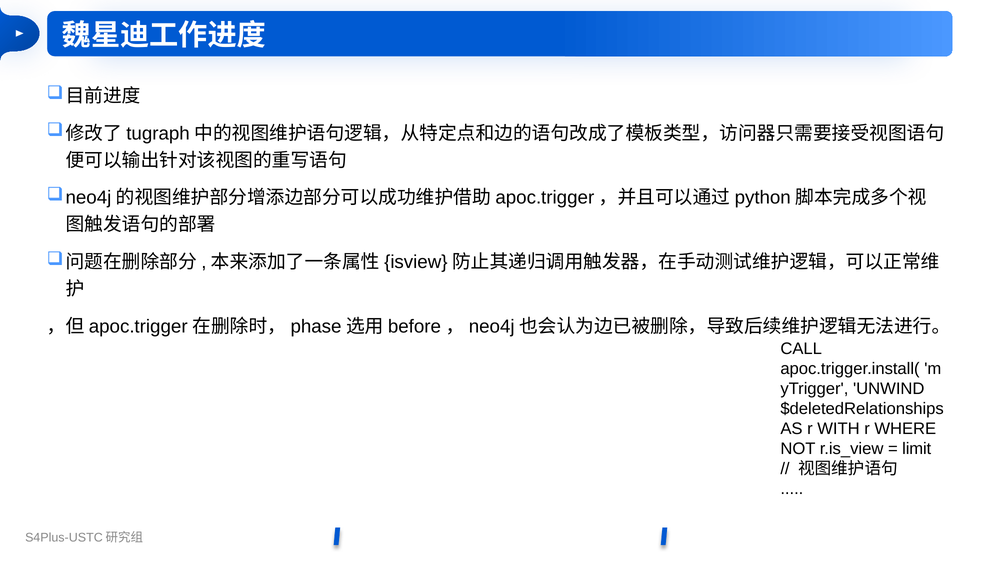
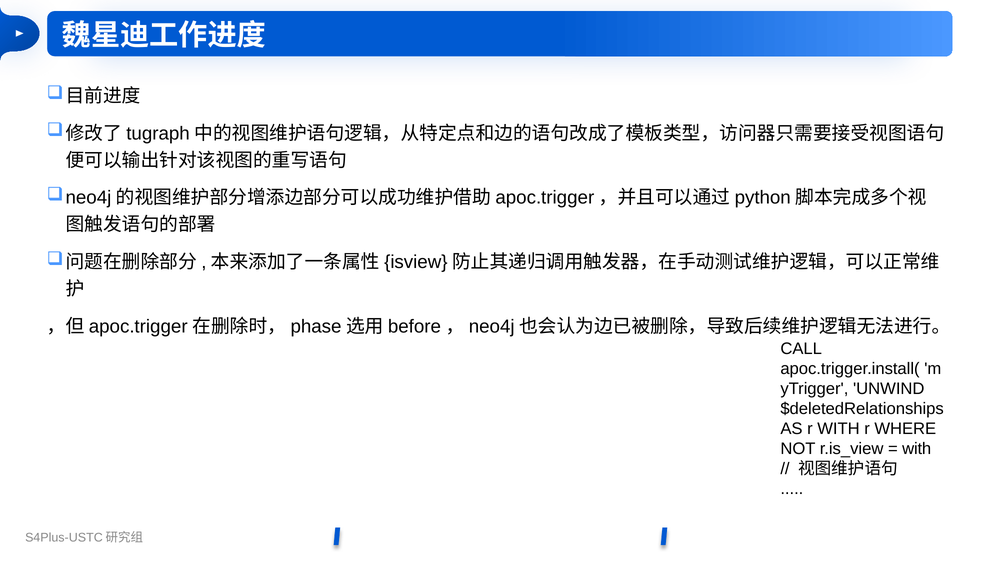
limit at (917, 448): limit -> with
